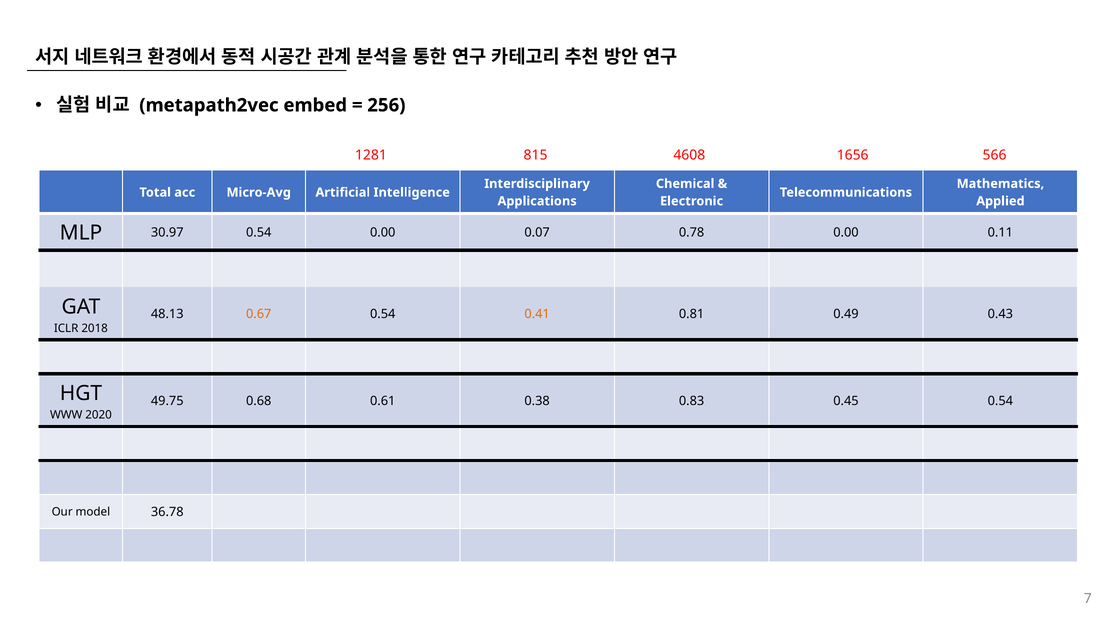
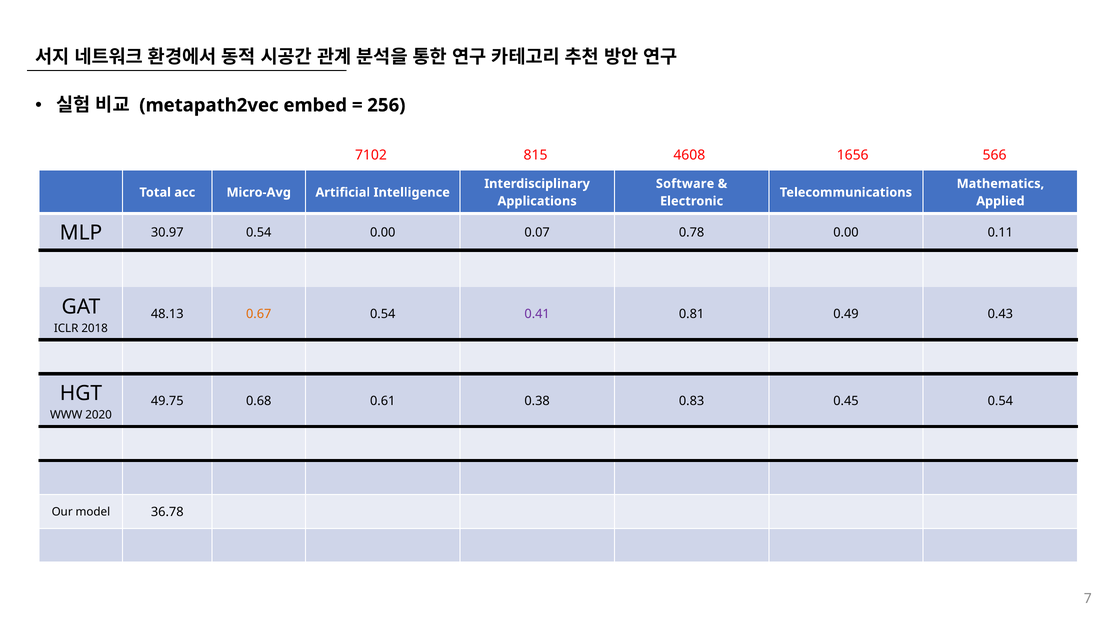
1281: 1281 -> 7102
Chemical: Chemical -> Software
0.41 colour: orange -> purple
